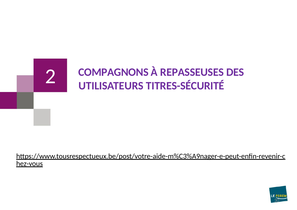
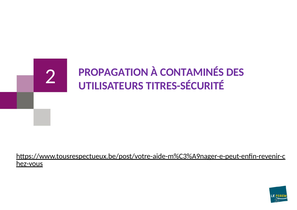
COMPAGNONS: COMPAGNONS -> PROPAGATION
REPASSEUSES: REPASSEUSES -> CONTAMINÉS
